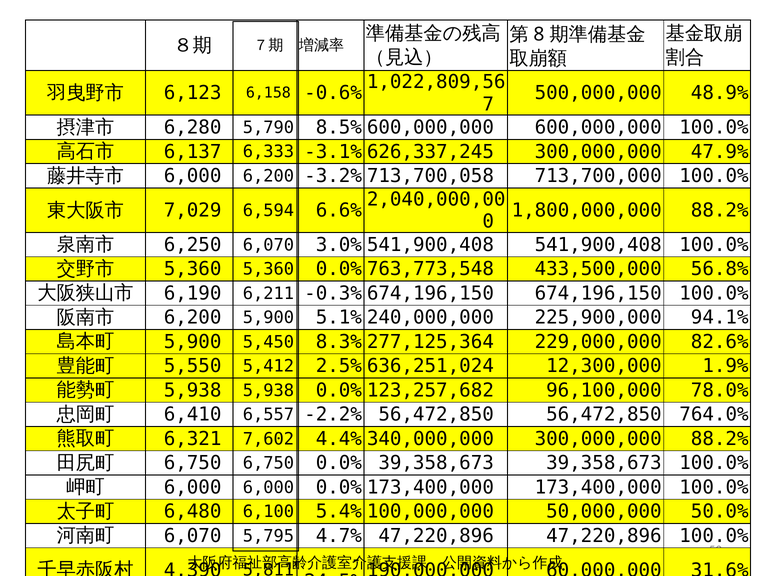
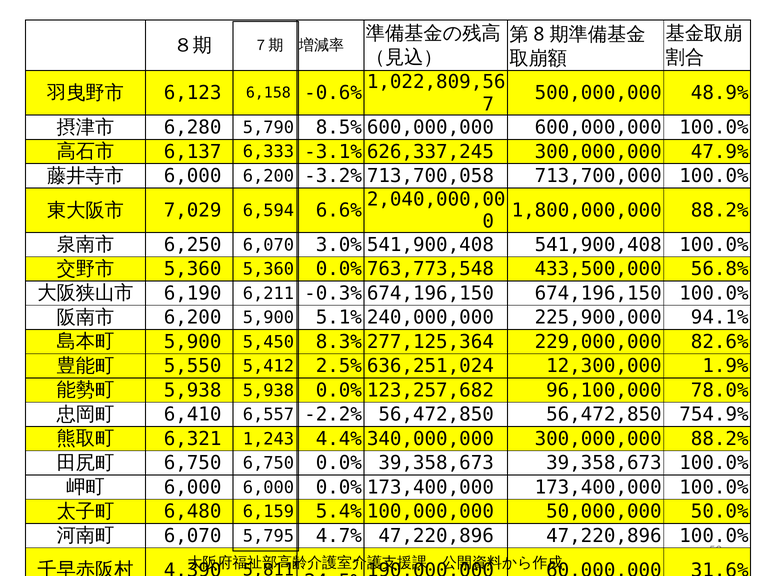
764.0%: 764.0% -> 754.9%
7,602: 7,602 -> 1,243
6,100: 6,100 -> 6,159
